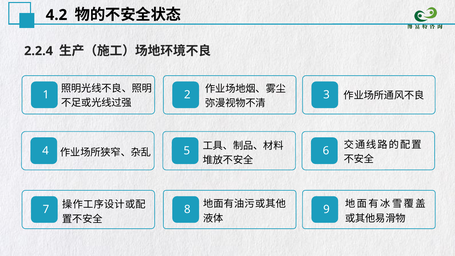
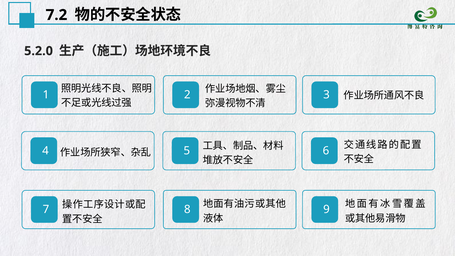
4.2: 4.2 -> 7.2
2.2.4: 2.2.4 -> 5.2.0
